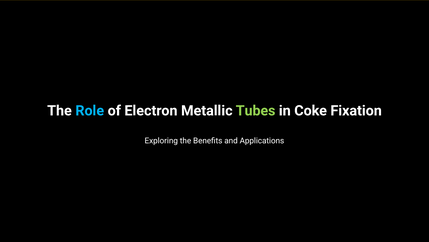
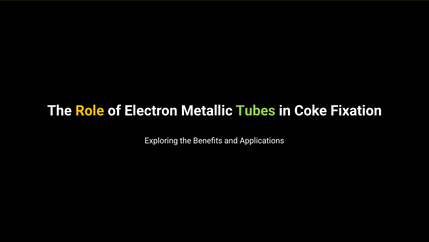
Role colour: light blue -> yellow
